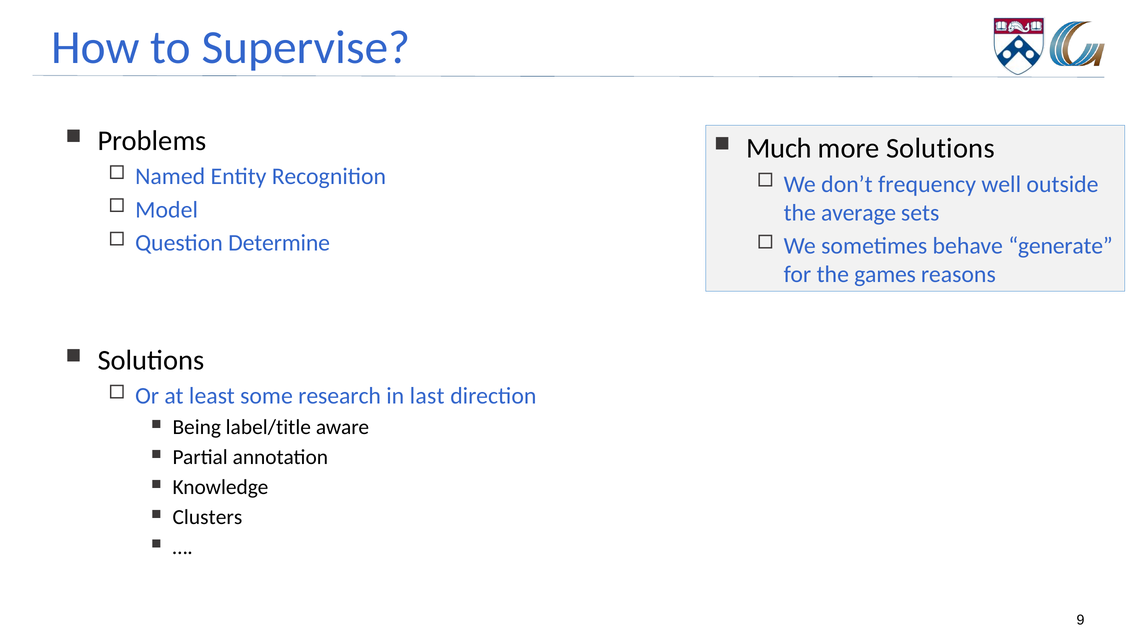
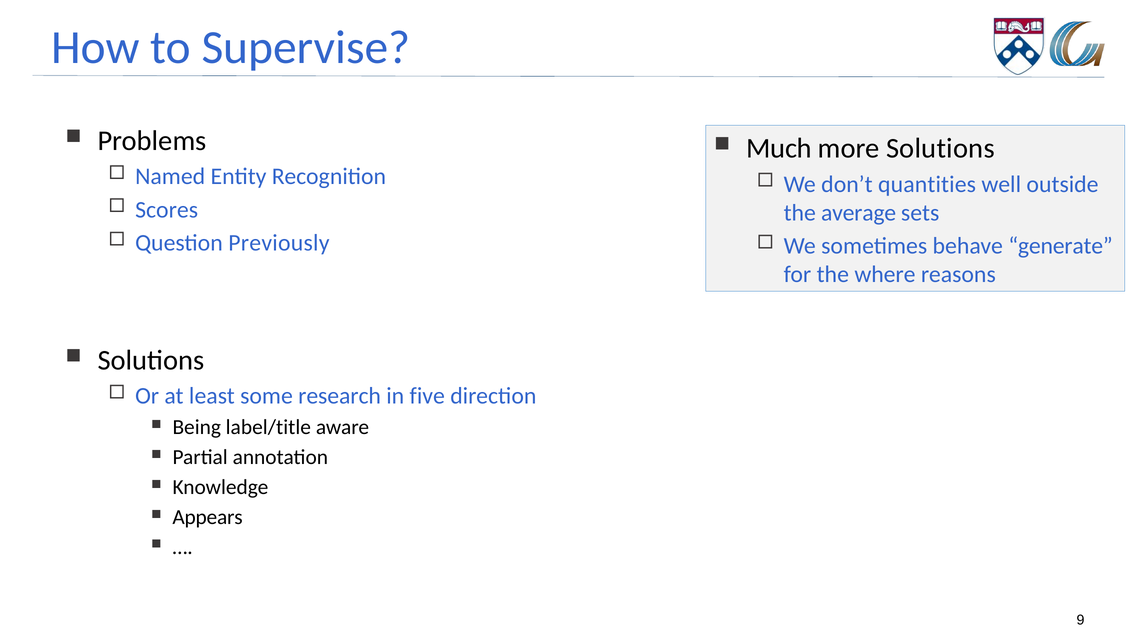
frequency: frequency -> quantities
Model: Model -> Scores
Determine: Determine -> Previously
games: games -> where
last: last -> five
Clusters: Clusters -> Appears
